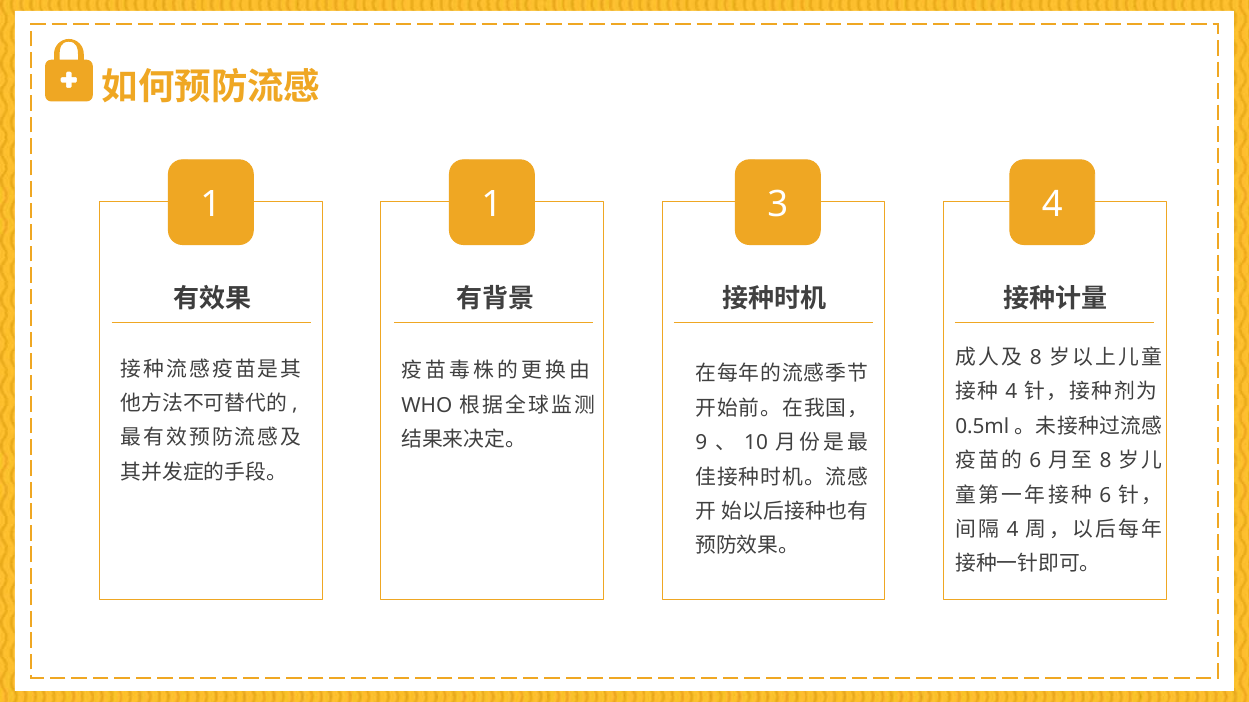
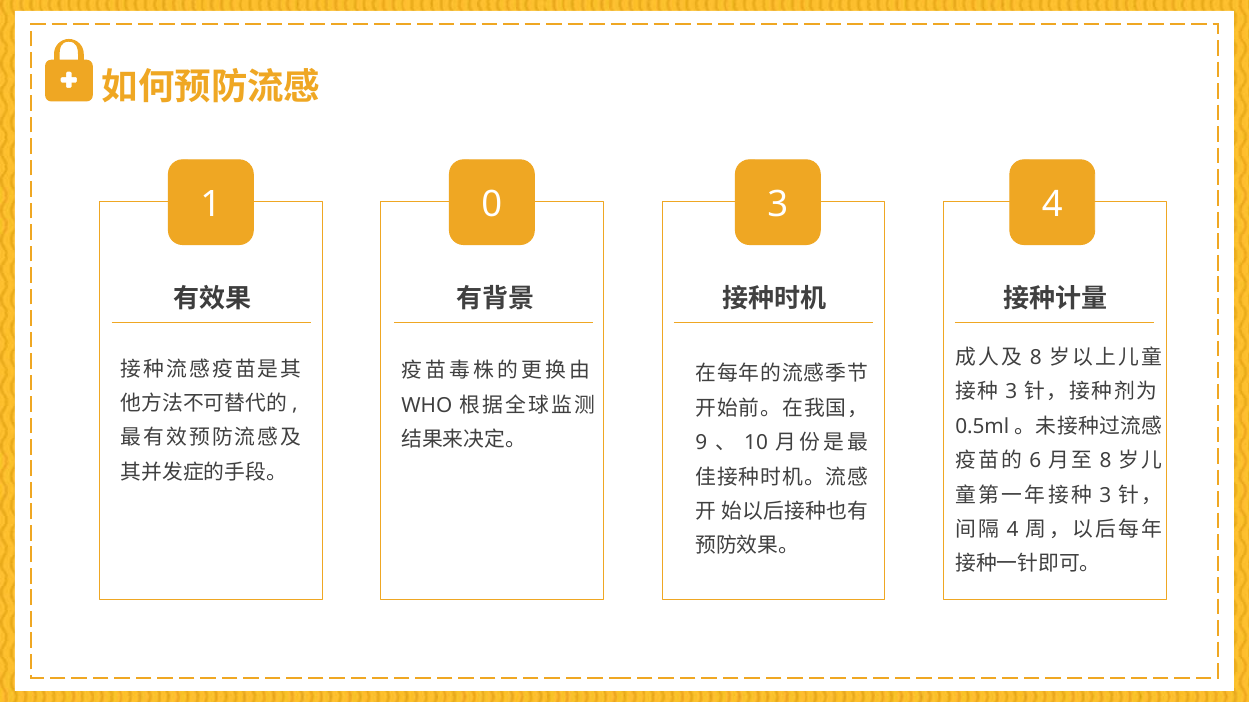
1 1: 1 -> 0
4 at (1011, 392): 4 -> 3
6 at (1105, 496): 6 -> 3
